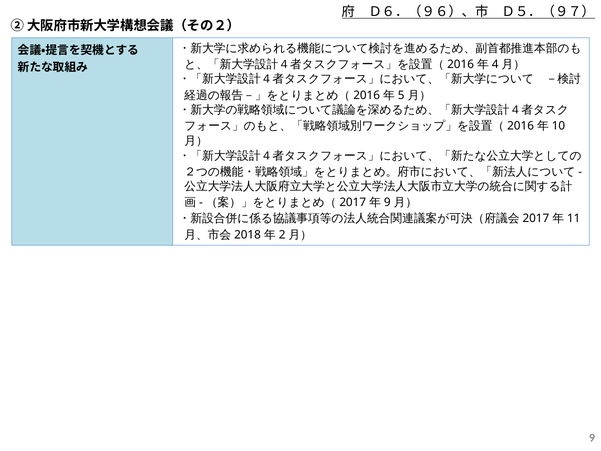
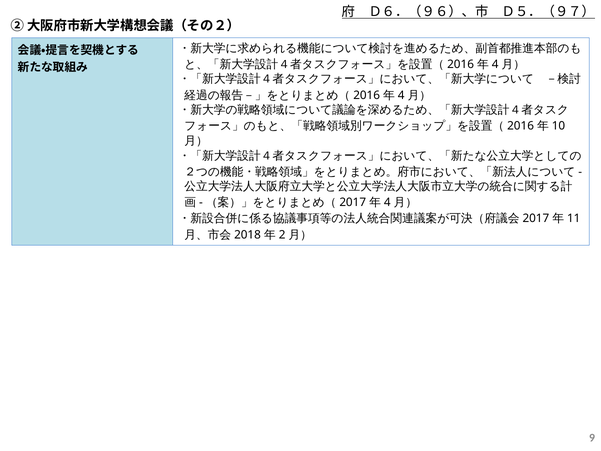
5 at (401, 95): 5 -> 4
9 at (387, 202): 9 -> 4
